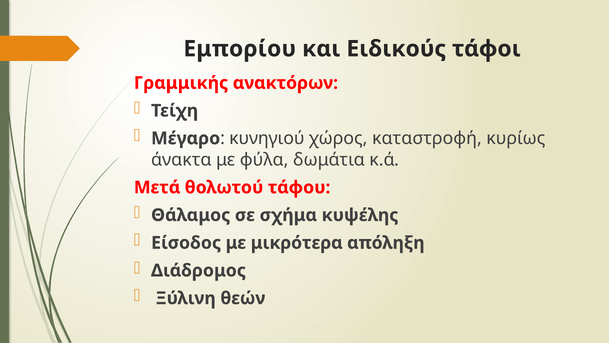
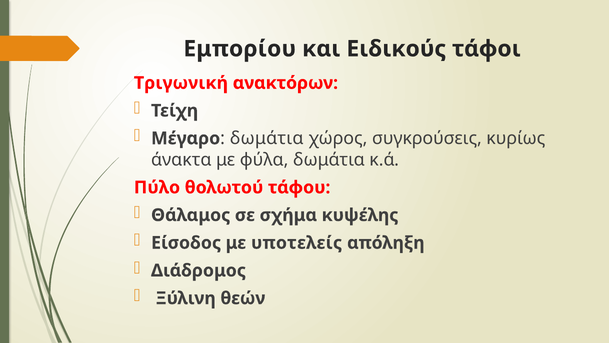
Γραμμικής: Γραμμικής -> Τριγωνική
κυνηγιού at (267, 138): κυνηγιού -> δωμάτια
καταστροφή: καταστροφή -> συγκρούσεις
Μετά: Μετά -> Πύλο
μικρότερα: μικρότερα -> υποτελείς
